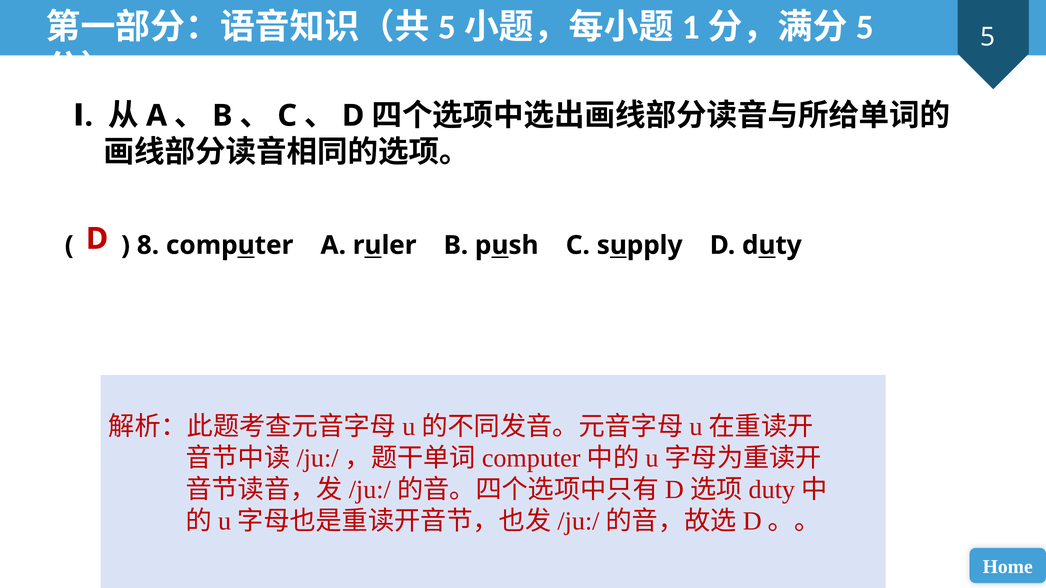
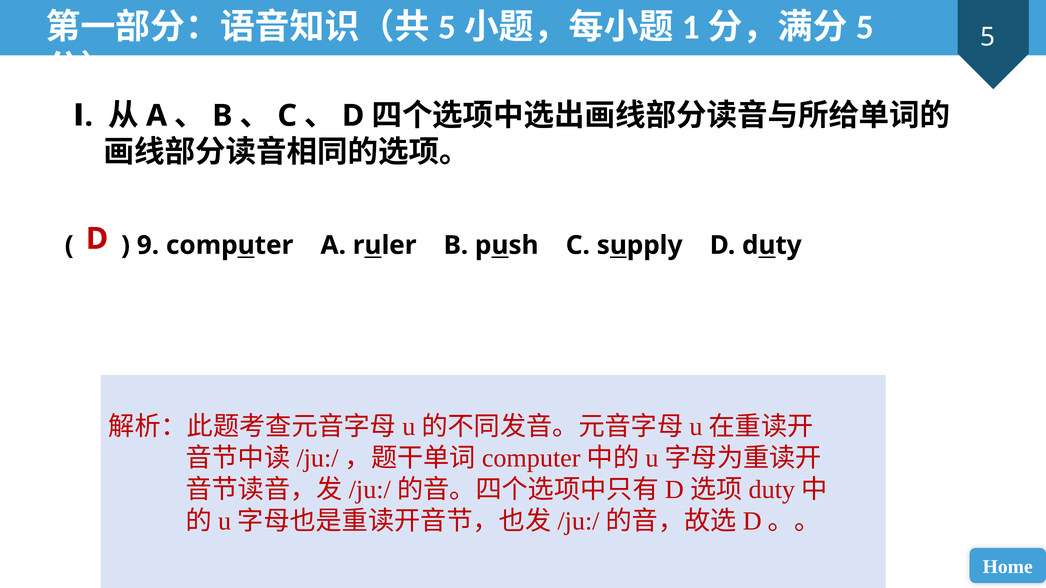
8: 8 -> 9
